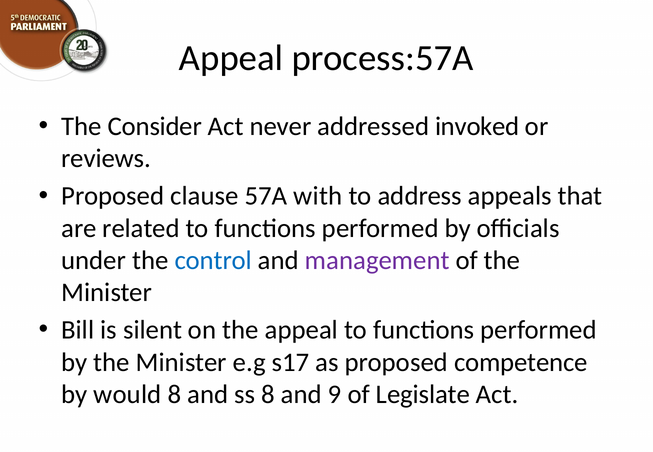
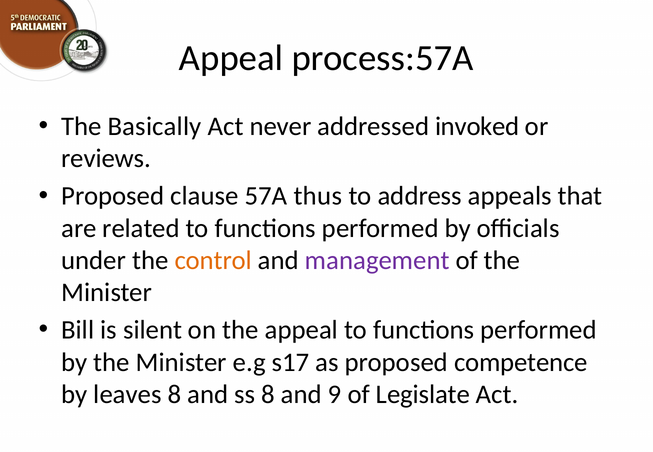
Consider: Consider -> Basically
with: with -> thus
control colour: blue -> orange
would: would -> leaves
